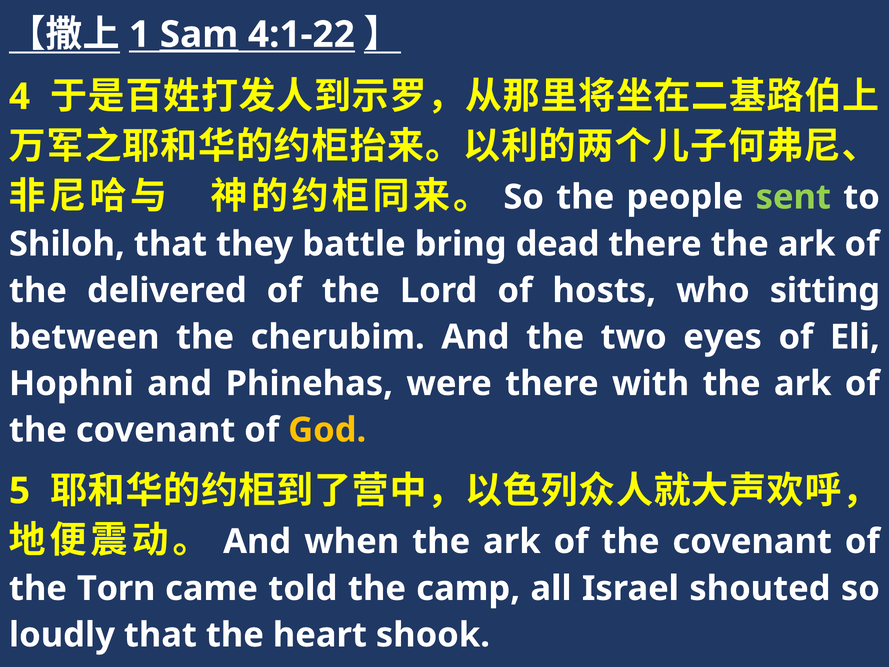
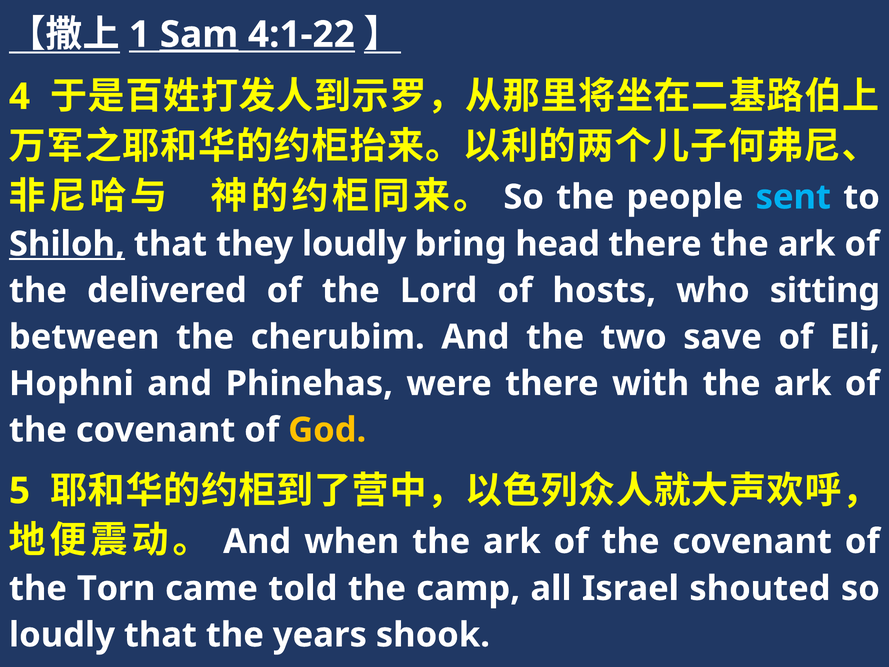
sent colour: light green -> light blue
Shiloh underline: none -> present
they battle: battle -> loudly
dead: dead -> head
eyes: eyes -> save
heart: heart -> years
